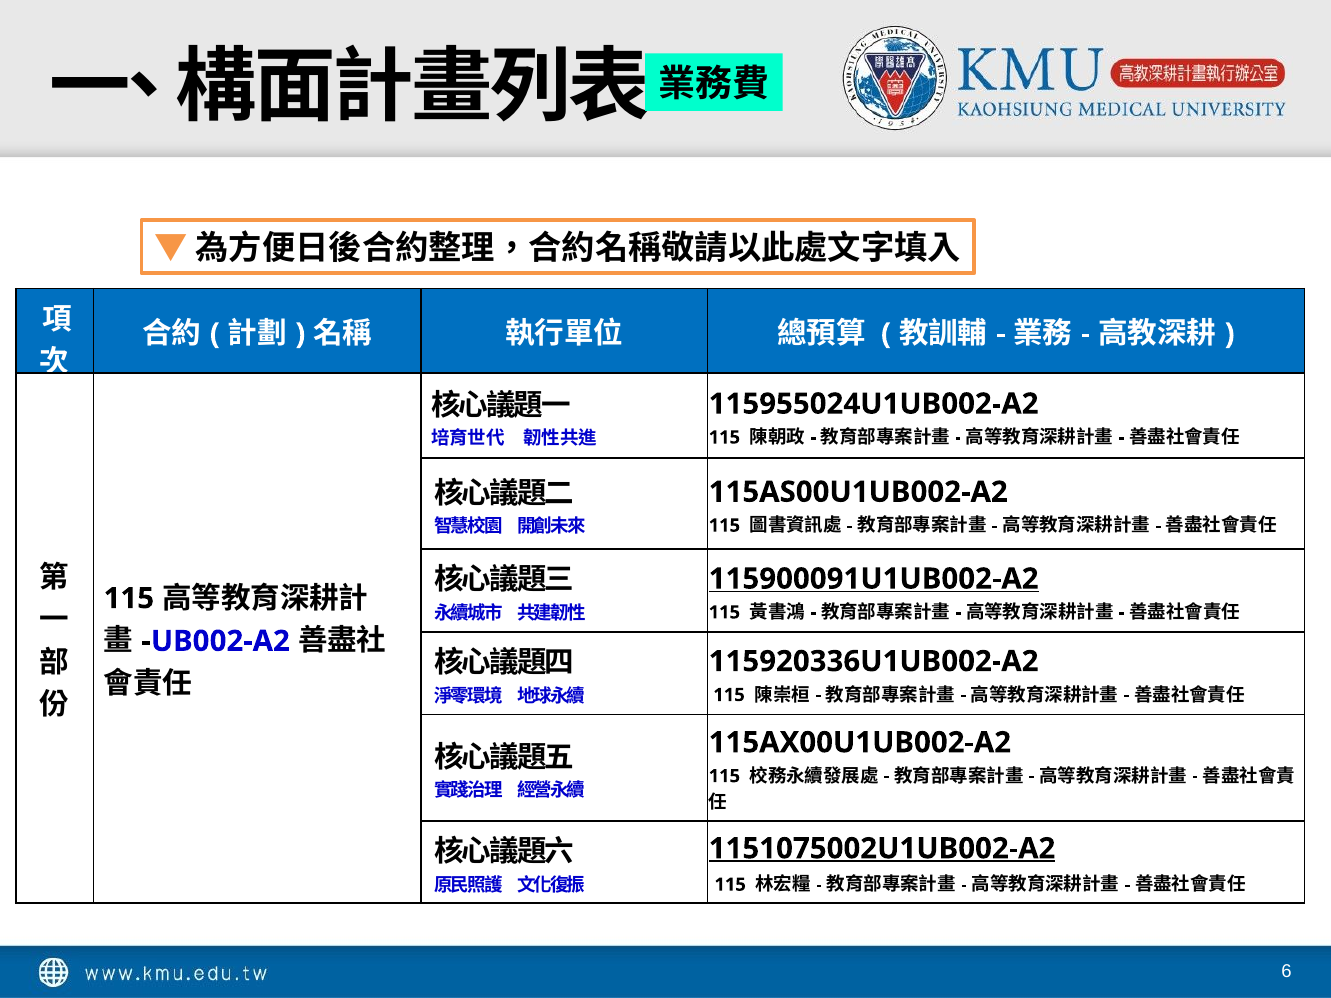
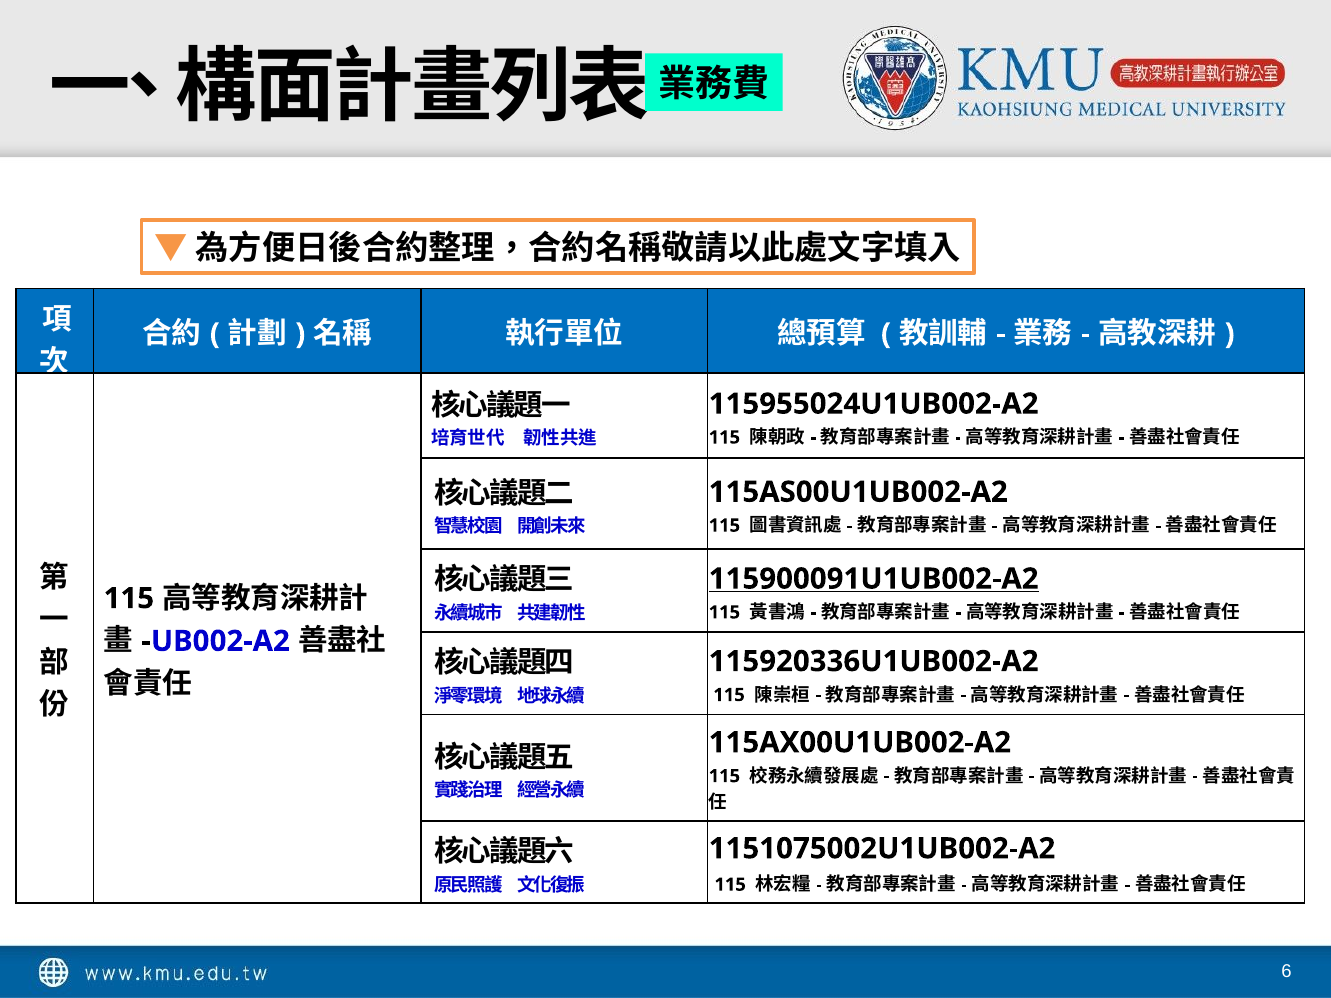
1151075002U1UB002-A2 underline: present -> none
